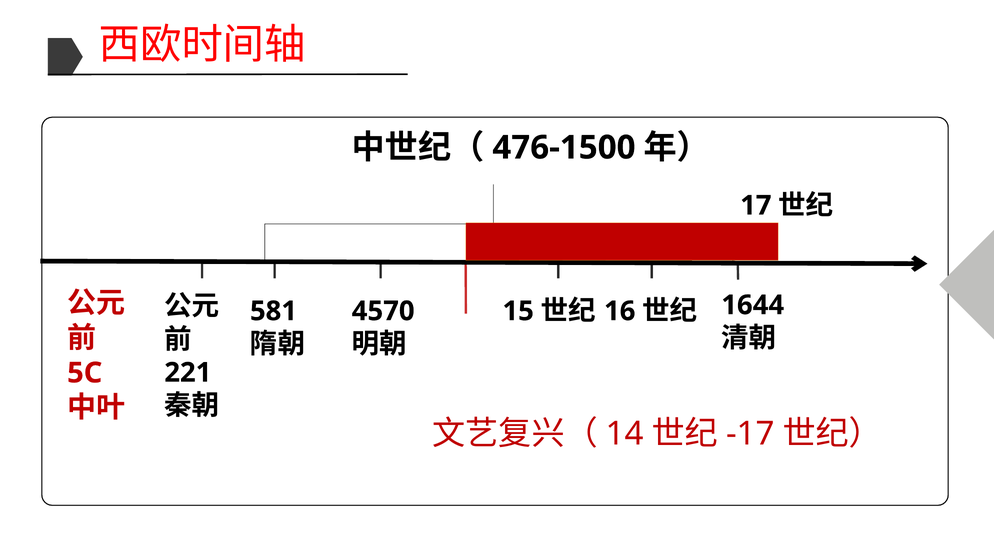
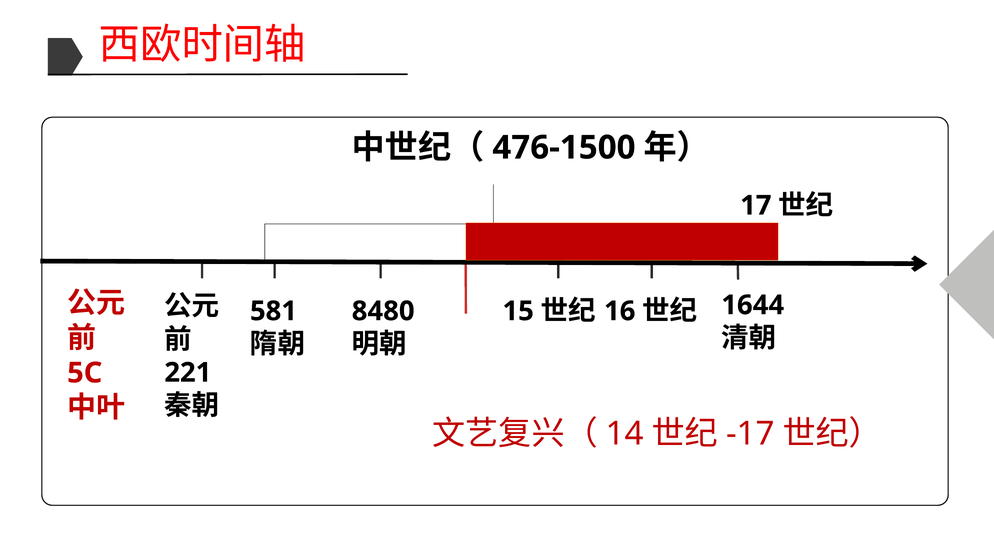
4570: 4570 -> 8480
